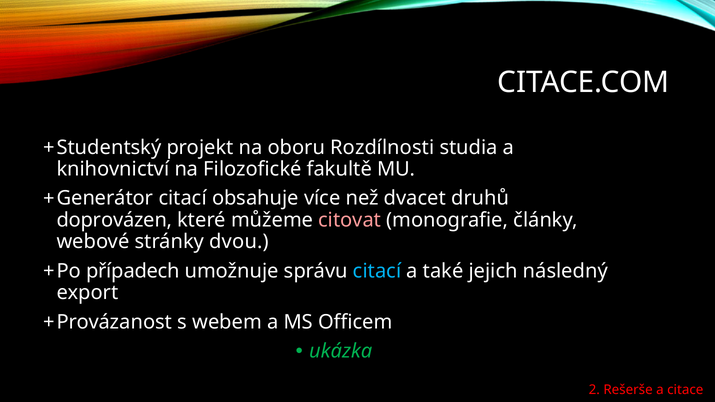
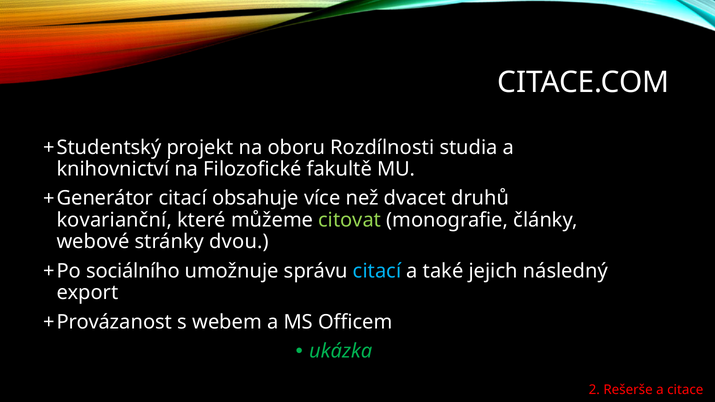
doprovázen: doprovázen -> kovarianční
citovat colour: pink -> light green
případech: případech -> sociálního
